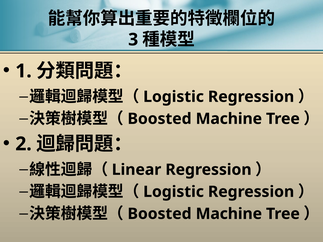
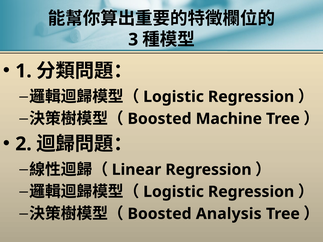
Machine at (229, 214): Machine -> Analysis
